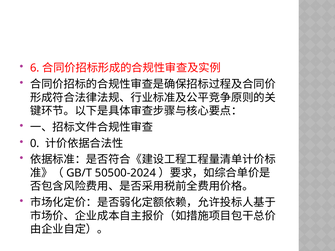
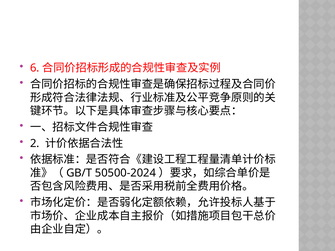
0: 0 -> 2
